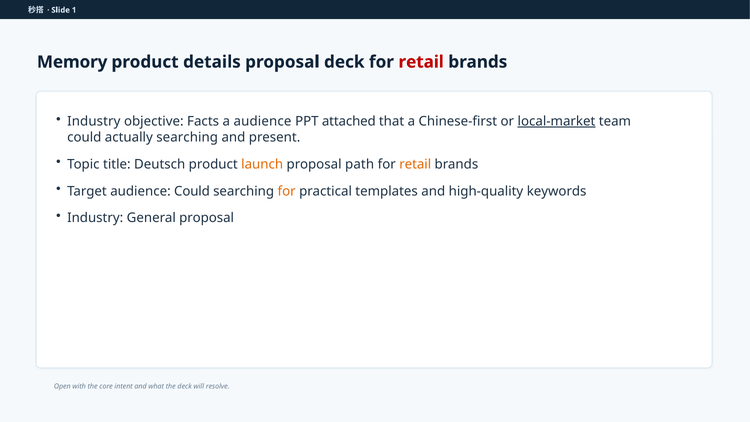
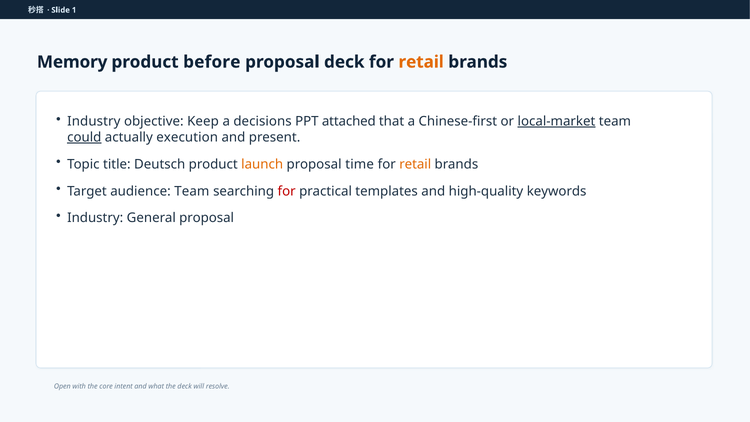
details: details -> before
retail at (421, 62) colour: red -> orange
Facts: Facts -> Keep
a audience: audience -> decisions
could at (84, 137) underline: none -> present
actually searching: searching -> execution
path: path -> time
audience Could: Could -> Team
for at (287, 191) colour: orange -> red
